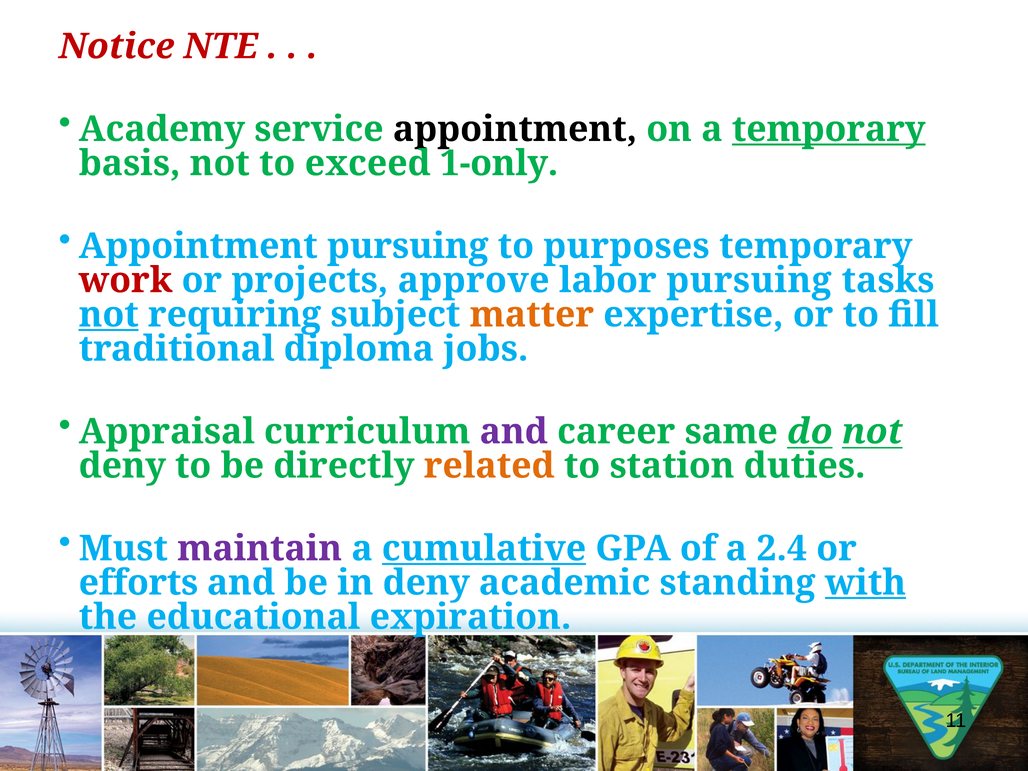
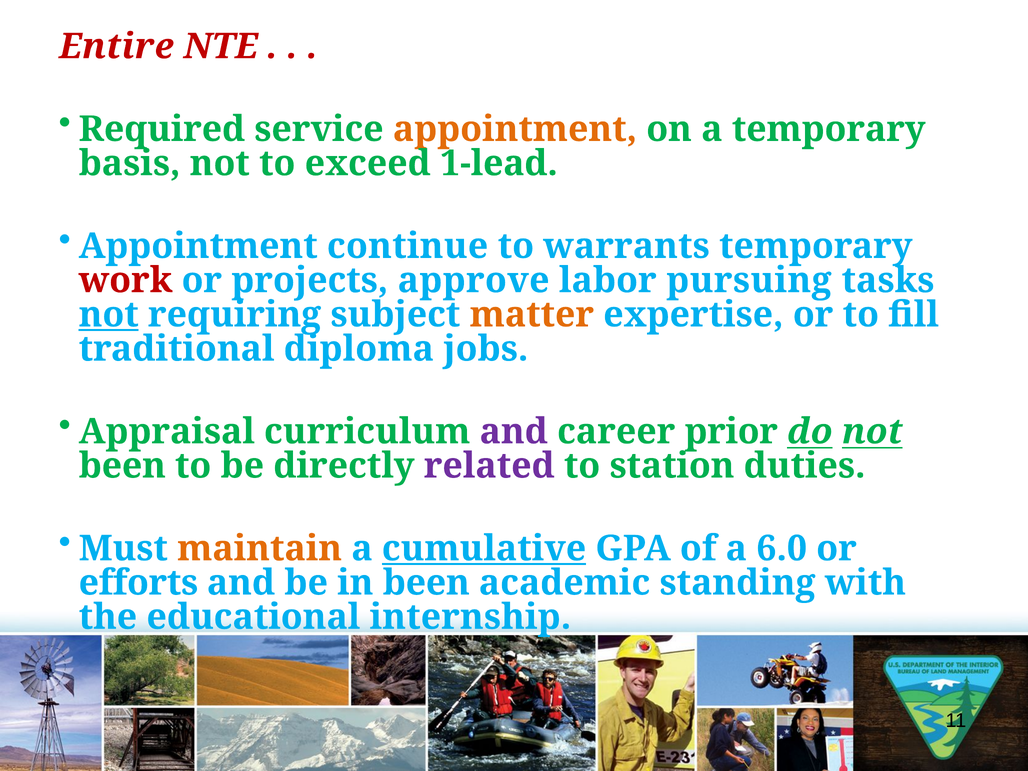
Notice: Notice -> Entire
Academy: Academy -> Required
appointment at (515, 129) colour: black -> orange
temporary at (829, 129) underline: present -> none
1-only: 1-only -> 1-lead
Appointment pursuing: pursuing -> continue
purposes: purposes -> warrants
same: same -> prior
deny at (122, 466): deny -> been
related colour: orange -> purple
maintain colour: purple -> orange
2.4: 2.4 -> 6.0
in deny: deny -> been
with underline: present -> none
expiration: expiration -> internship
